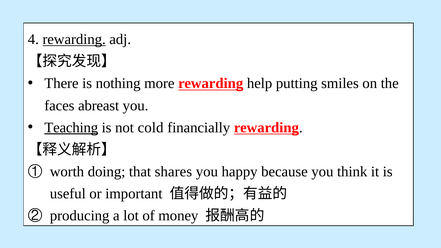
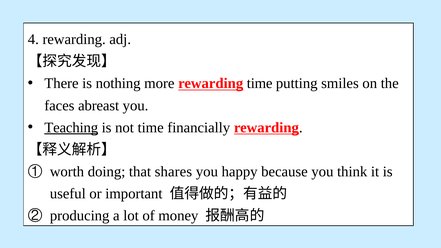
rewarding at (74, 39) underline: present -> none
rewarding help: help -> time
not cold: cold -> time
